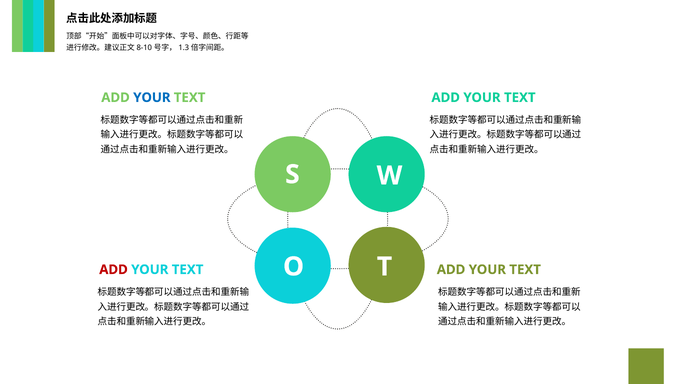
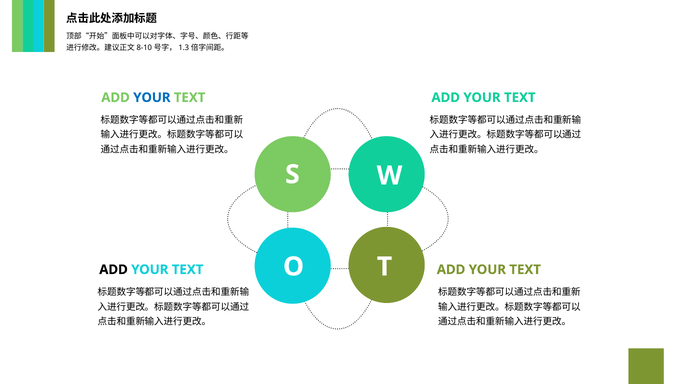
ADD at (114, 270) colour: red -> black
